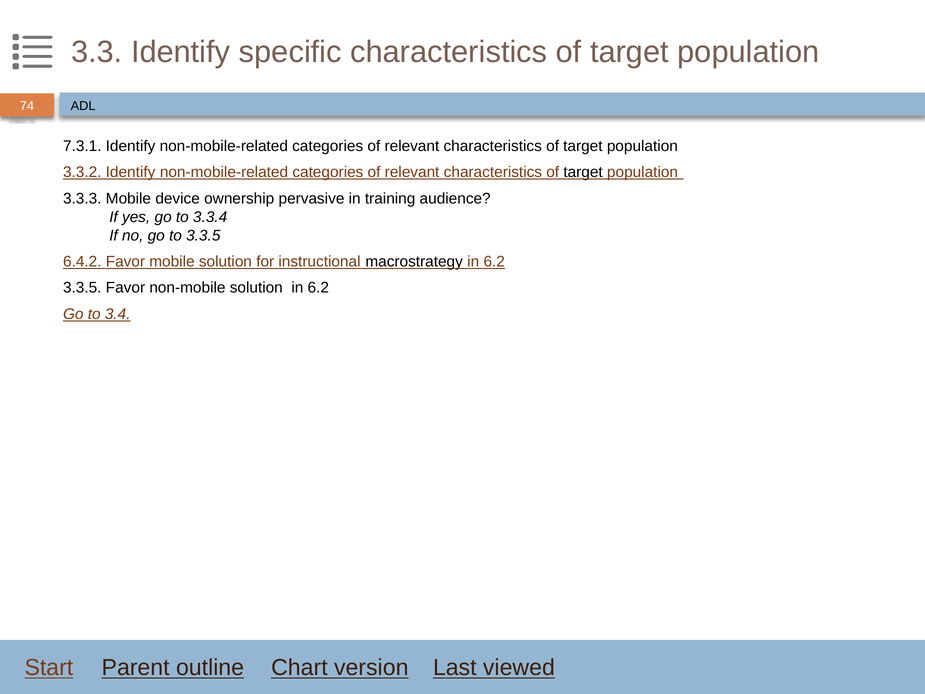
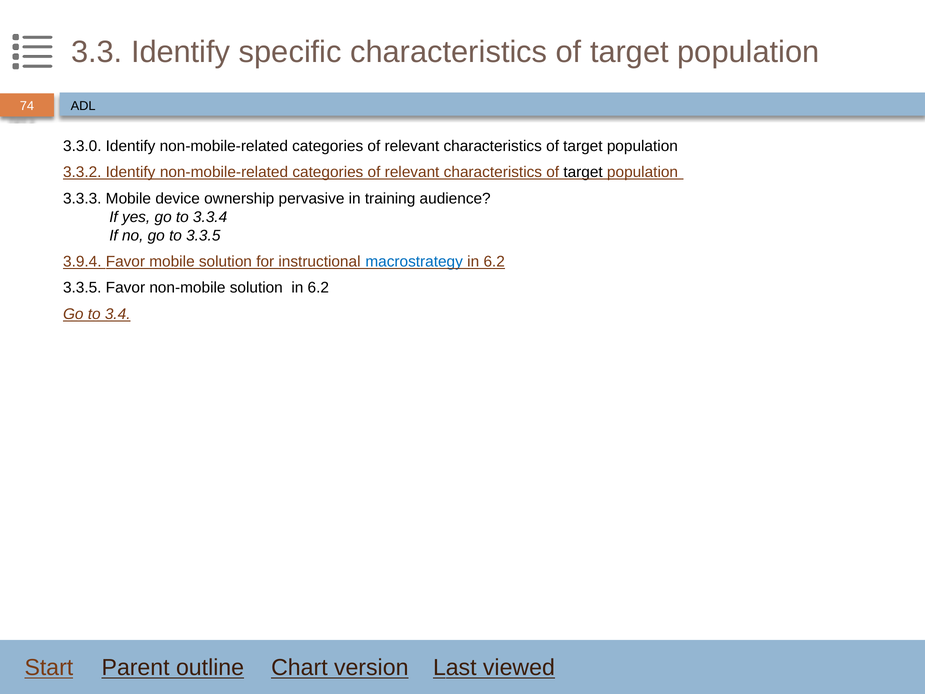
7.3.1: 7.3.1 -> 3.3.0
6.4.2: 6.4.2 -> 3.9.4
macrostrategy colour: black -> blue
